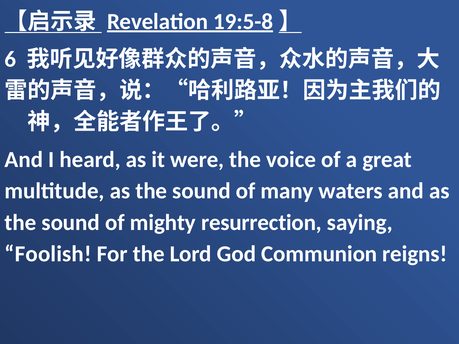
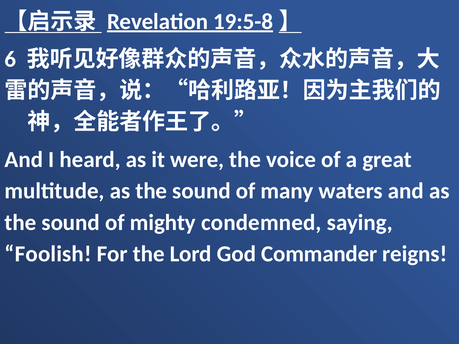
resurrection: resurrection -> condemned
Communion: Communion -> Commander
